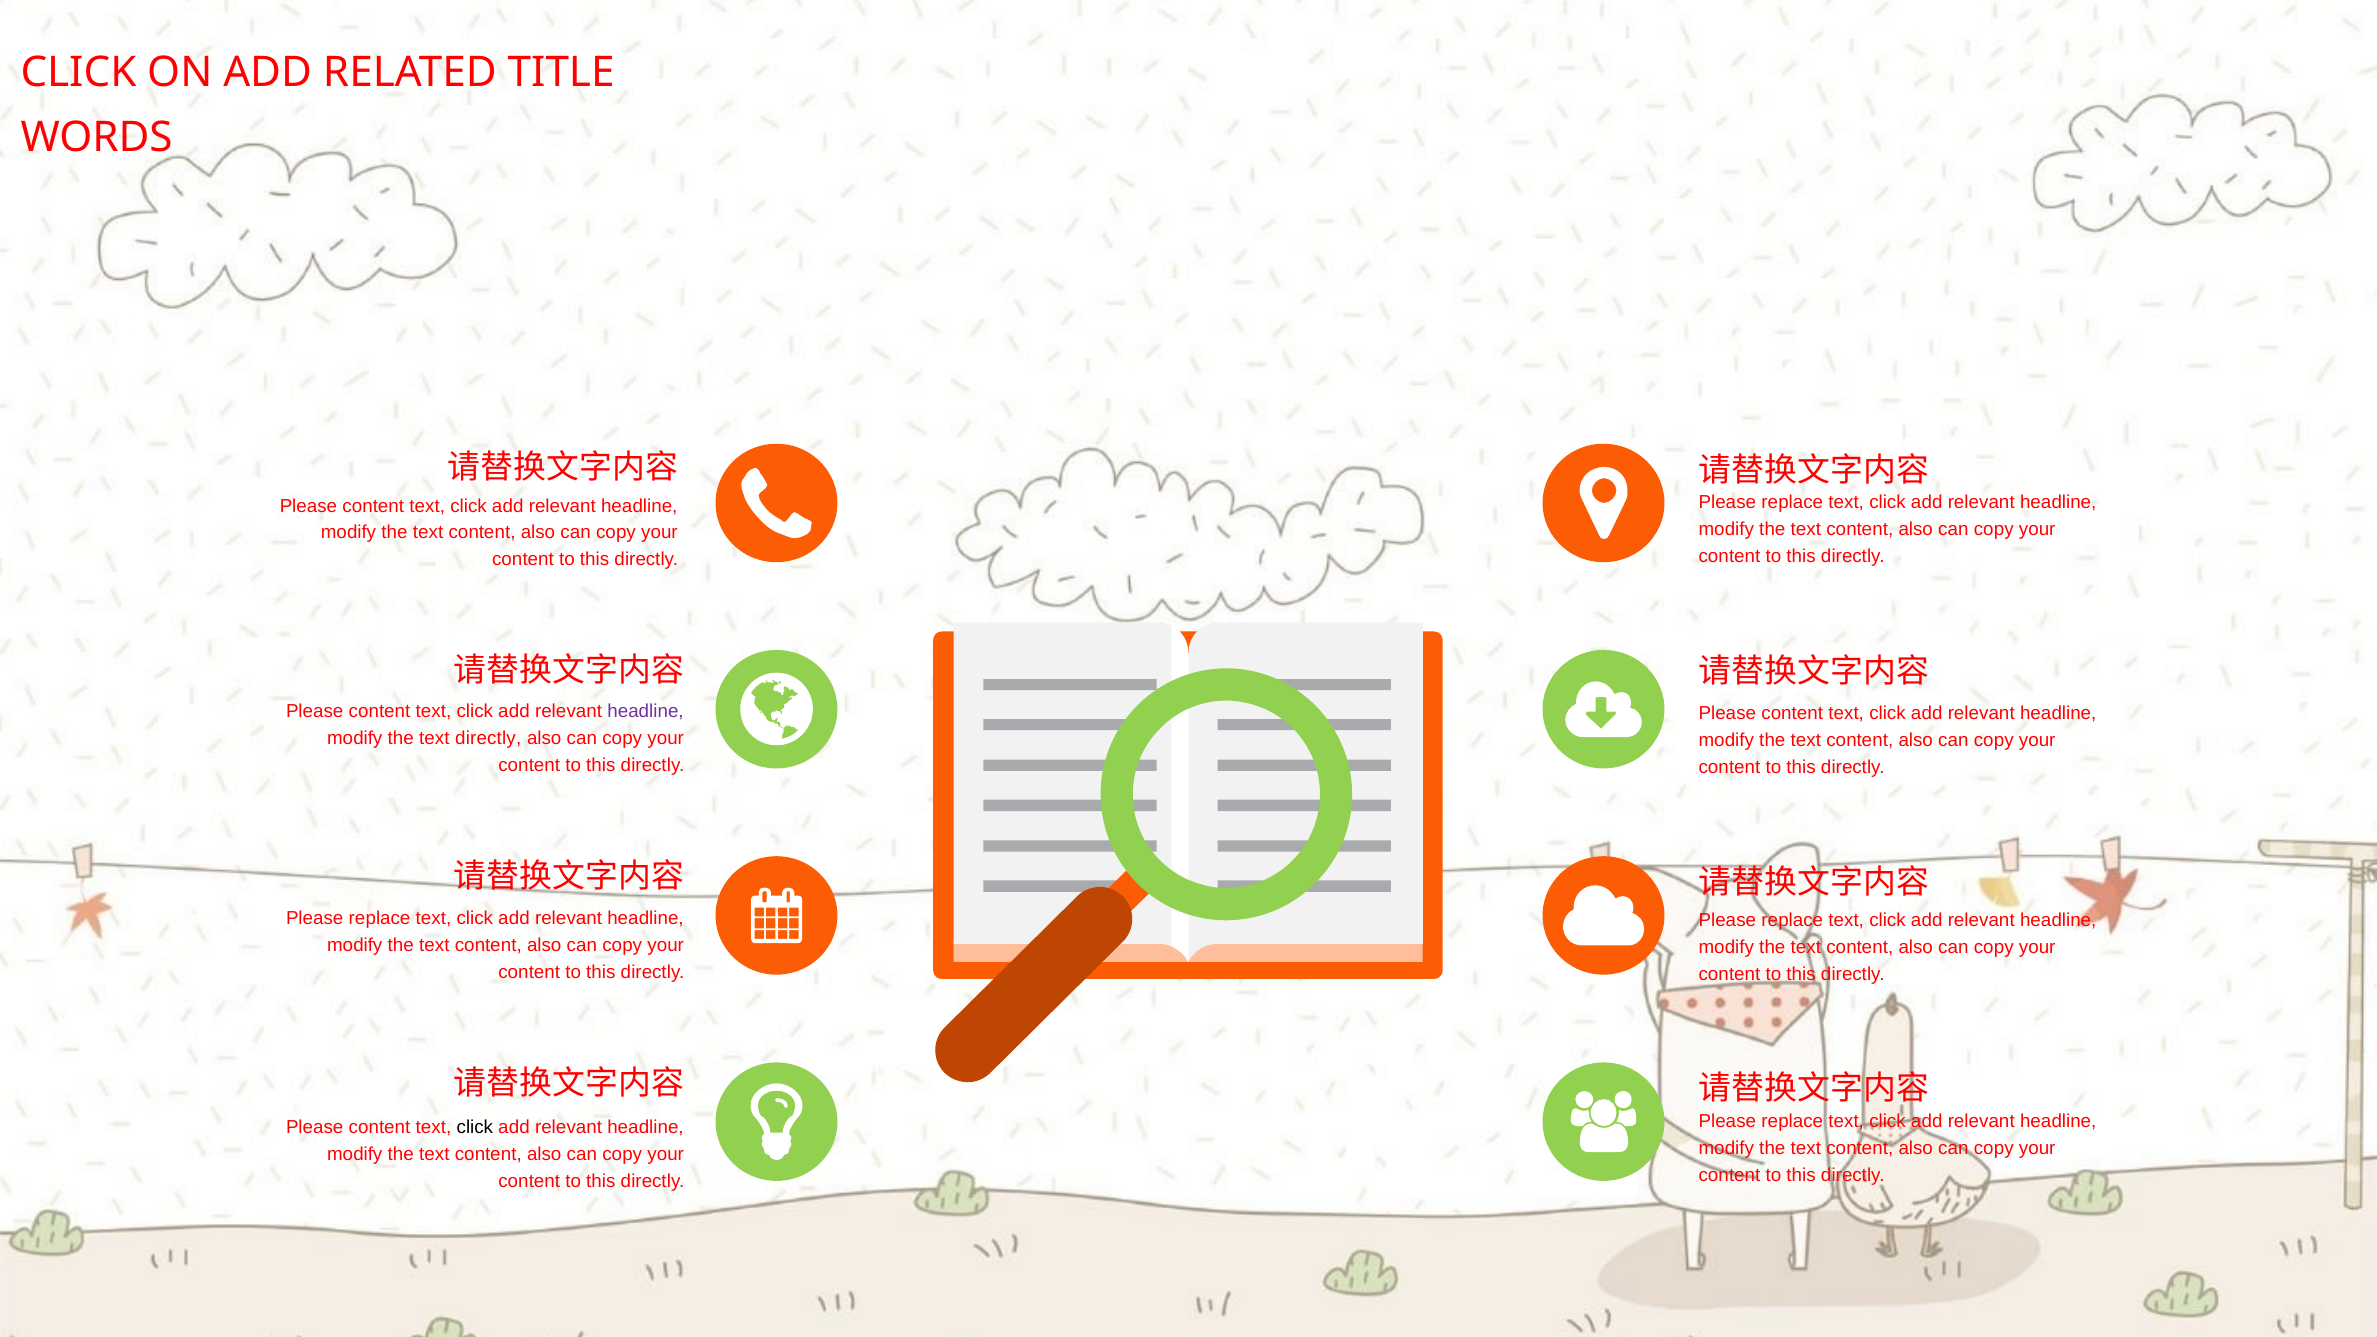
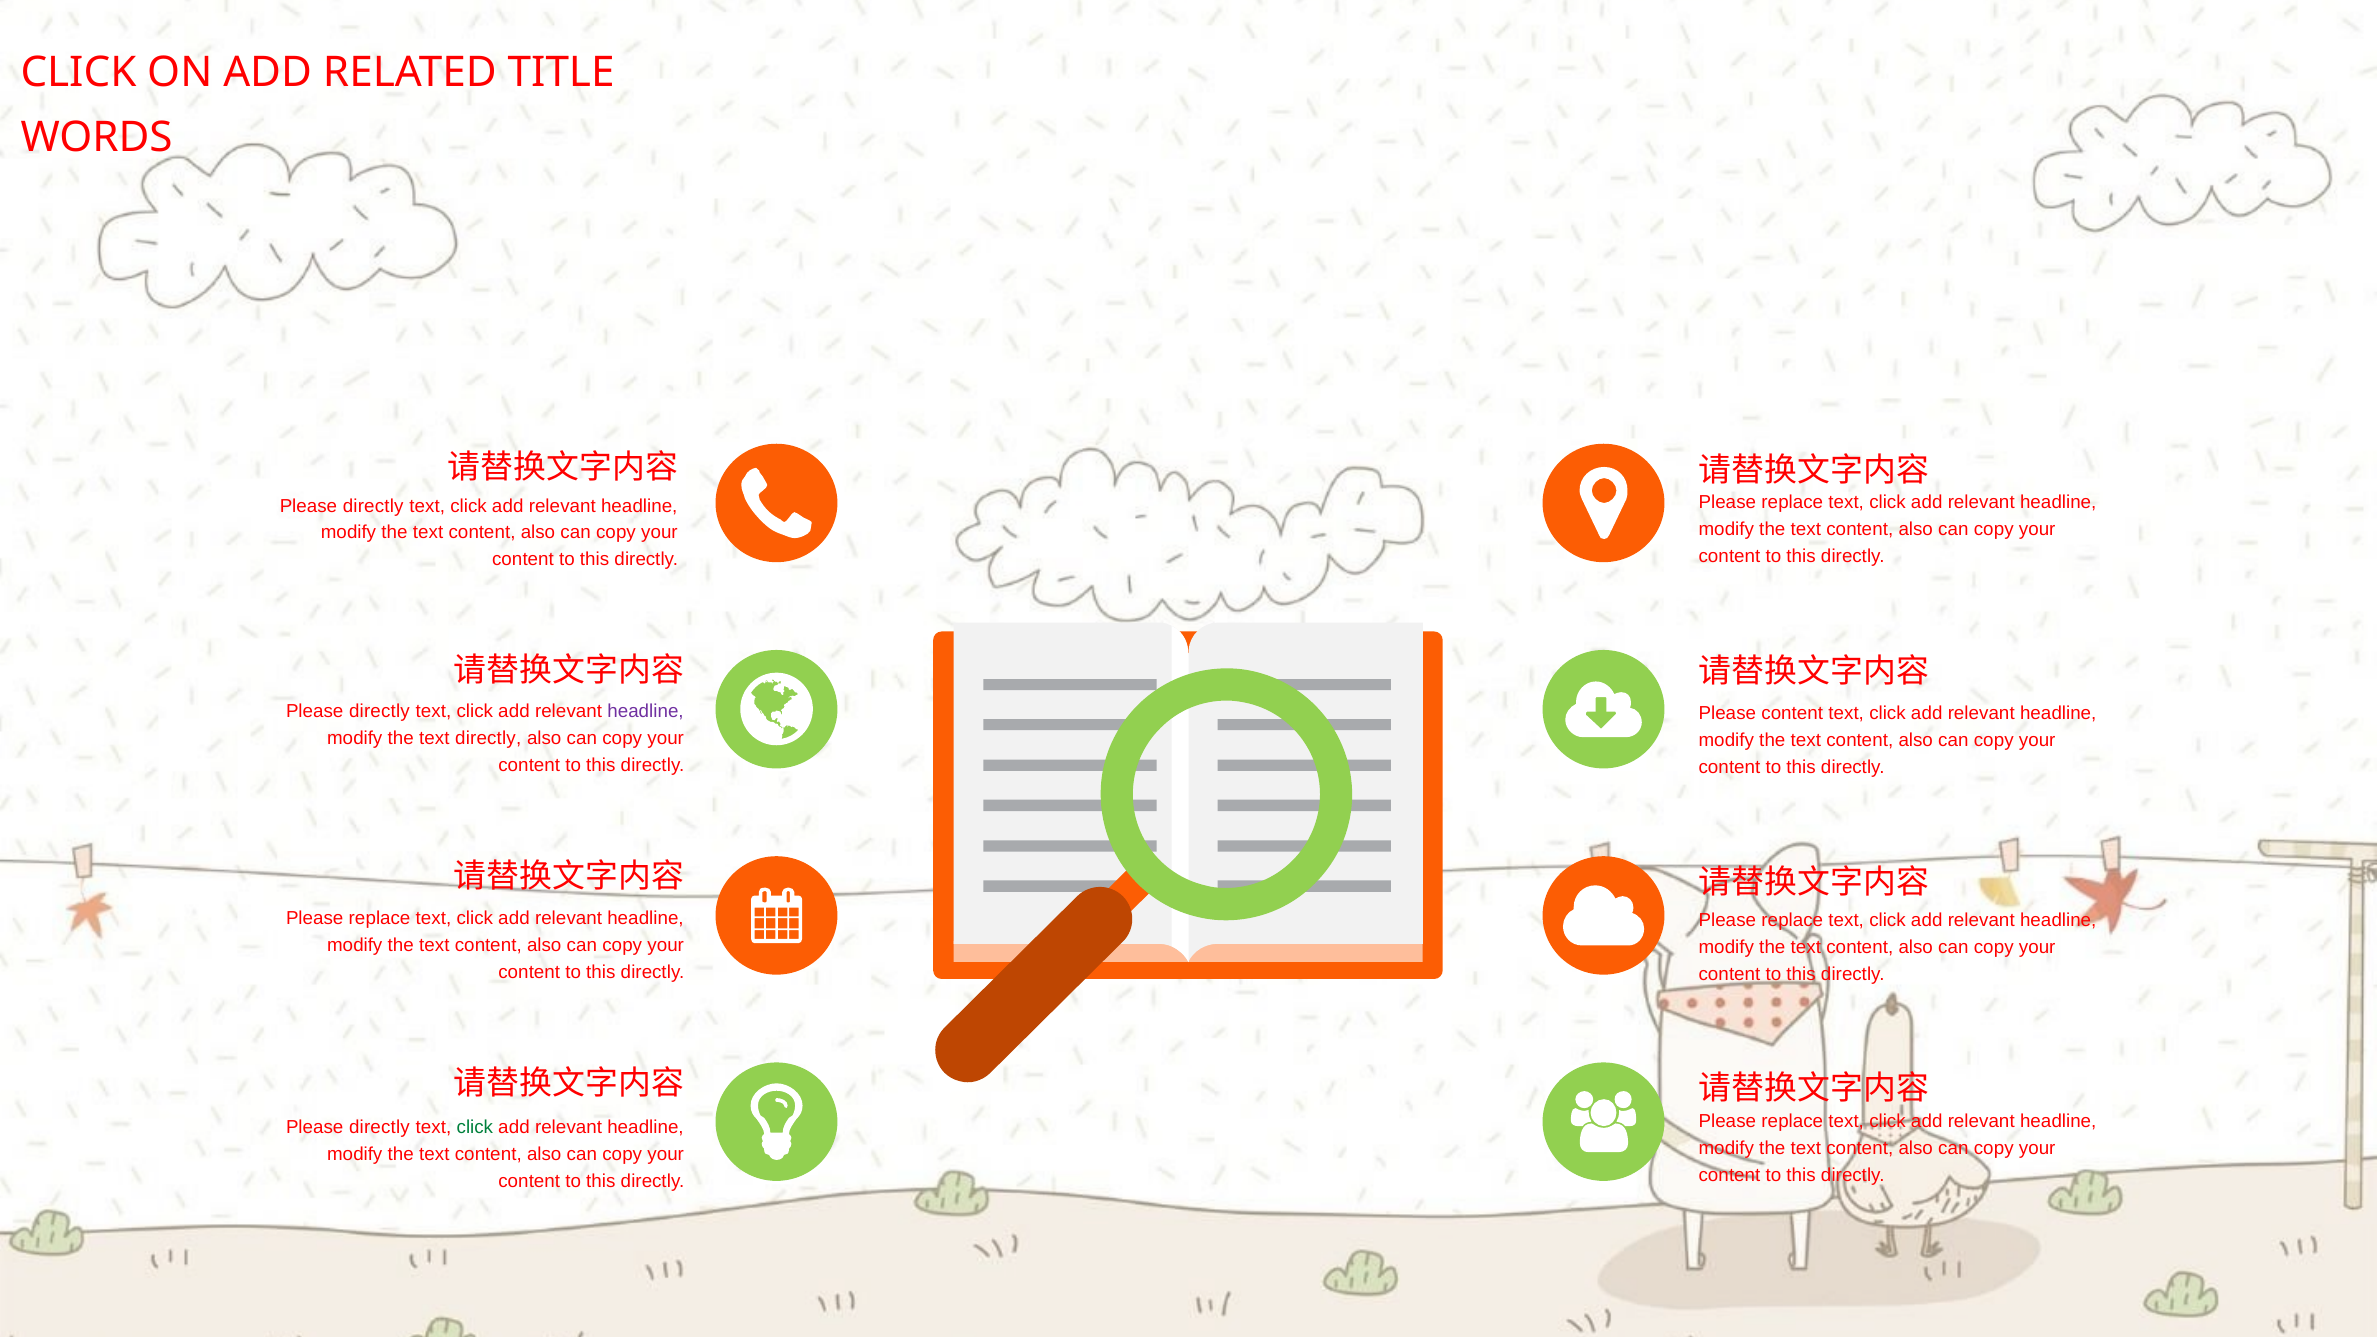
content at (373, 506): content -> directly
content at (380, 711): content -> directly
content at (380, 1127): content -> directly
click at (475, 1127) colour: black -> green
